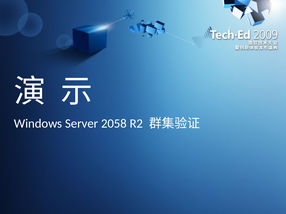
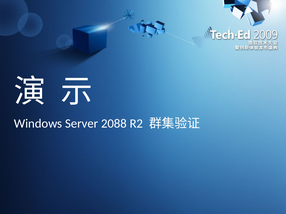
2058: 2058 -> 2088
